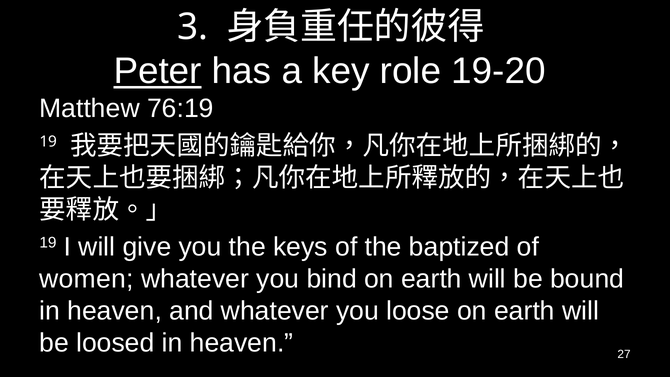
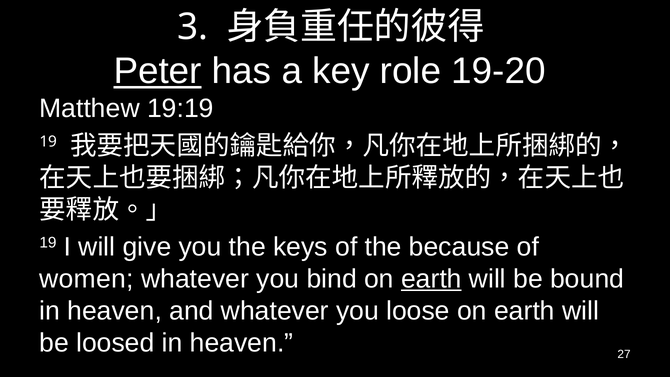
76:19: 76:19 -> 19:19
baptized: baptized -> because
earth at (431, 279) underline: none -> present
